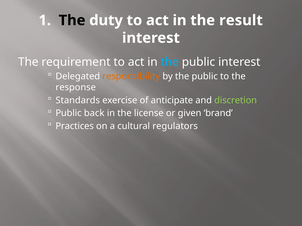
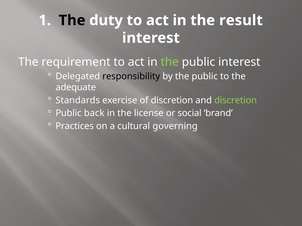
the at (170, 62) colour: light blue -> light green
responsibility colour: orange -> black
response: response -> adequate
of anticipate: anticipate -> discretion
given: given -> social
regulators: regulators -> governing
